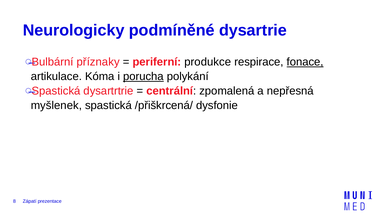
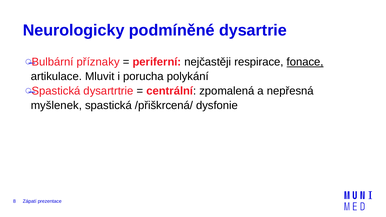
produkce: produkce -> nejčastěji
Kóma: Kóma -> Mluvit
porucha underline: present -> none
